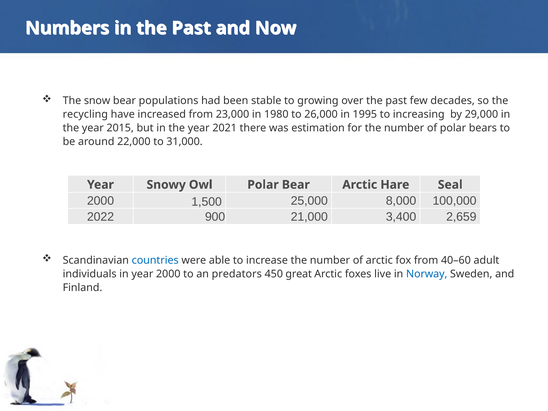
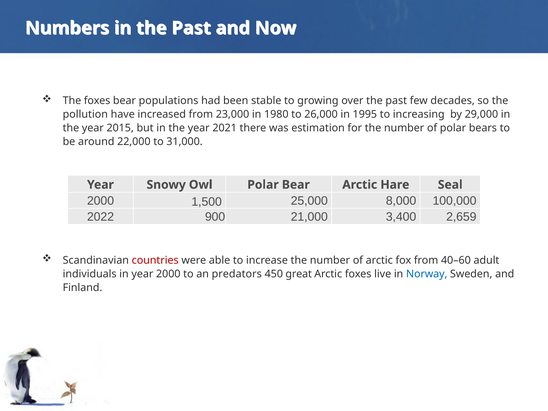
The snow: snow -> foxes
recycling: recycling -> pollution
countries colour: blue -> red
